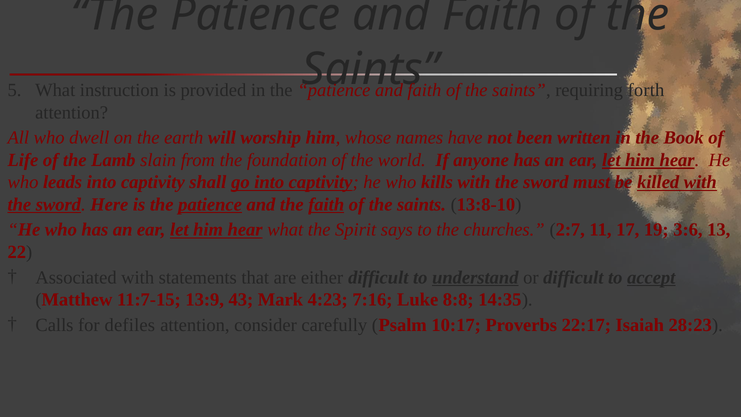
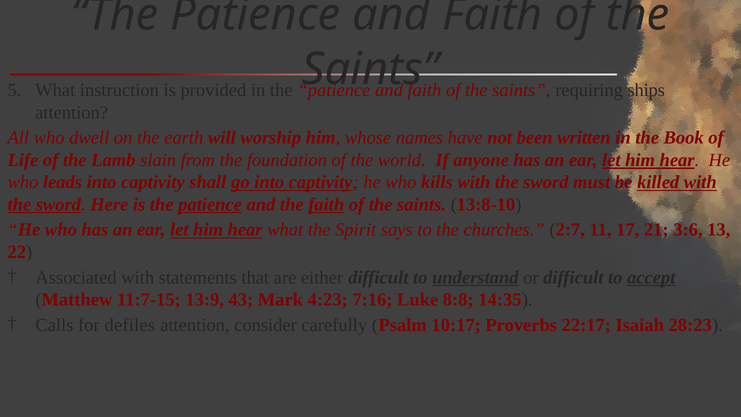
forth: forth -> ships
19: 19 -> 21
